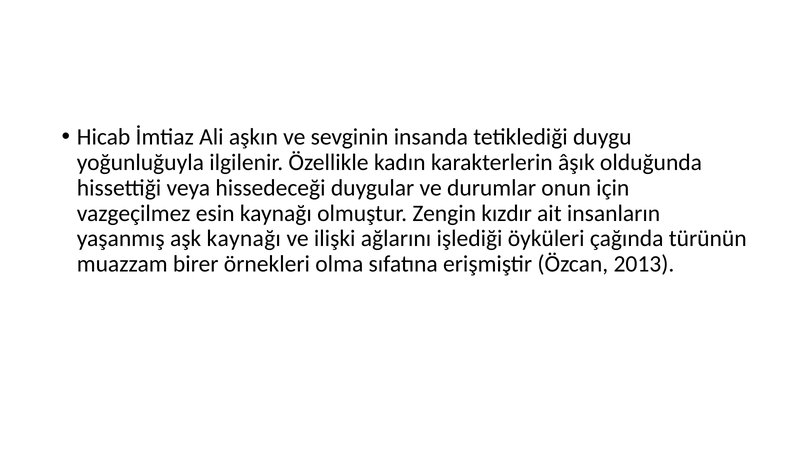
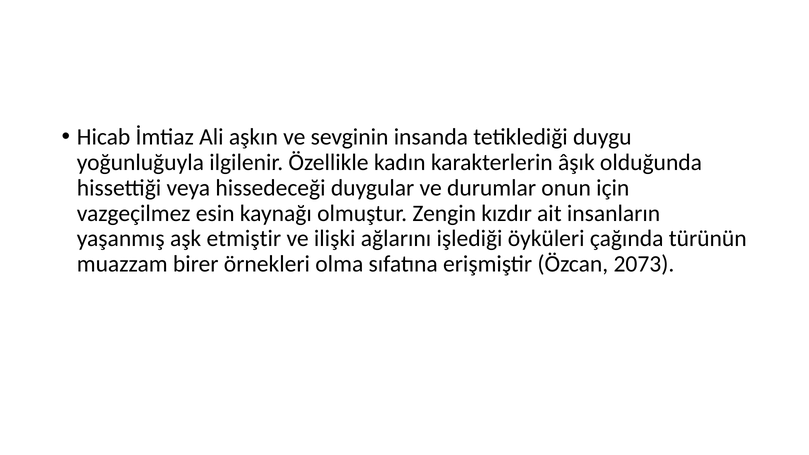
aşk kaynağı: kaynağı -> etmiştir
2013: 2013 -> 2073
